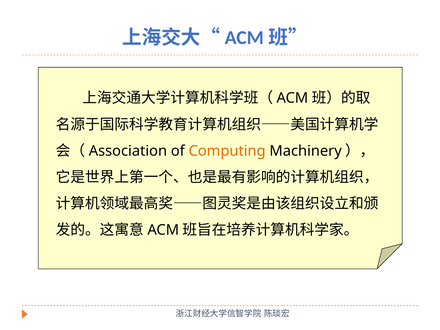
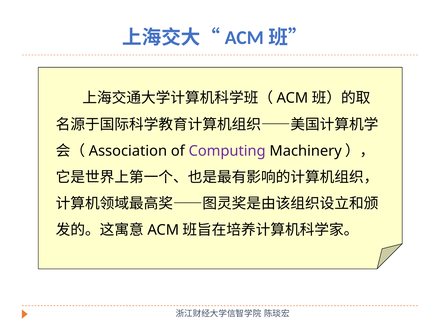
Computing colour: orange -> purple
